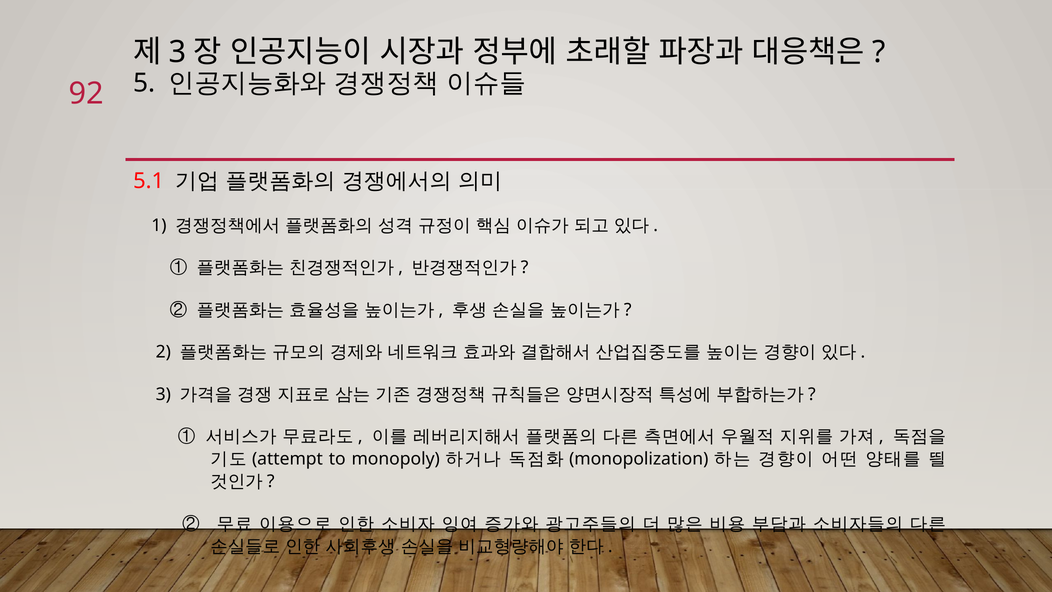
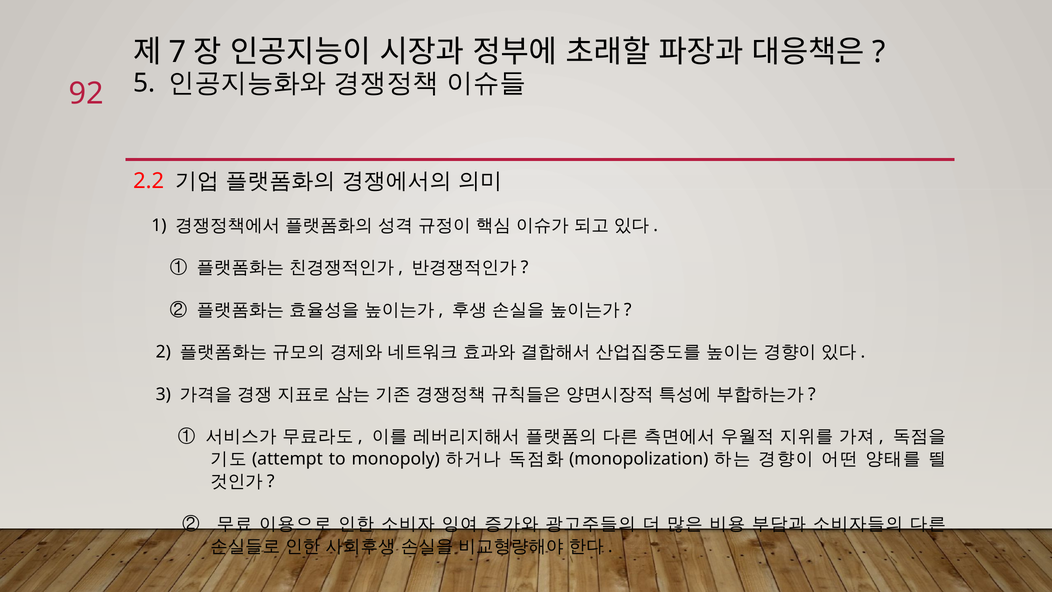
3 at (177, 52): 3 -> 7
5.1: 5.1 -> 2.2
